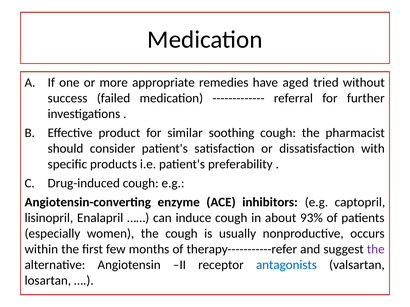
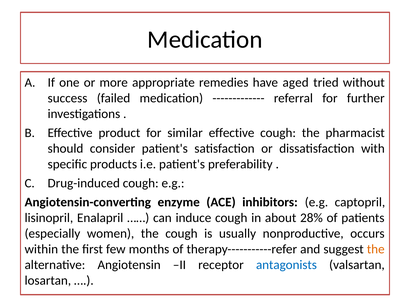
similar soothing: soothing -> effective
93%: 93% -> 28%
the at (376, 250) colour: purple -> orange
